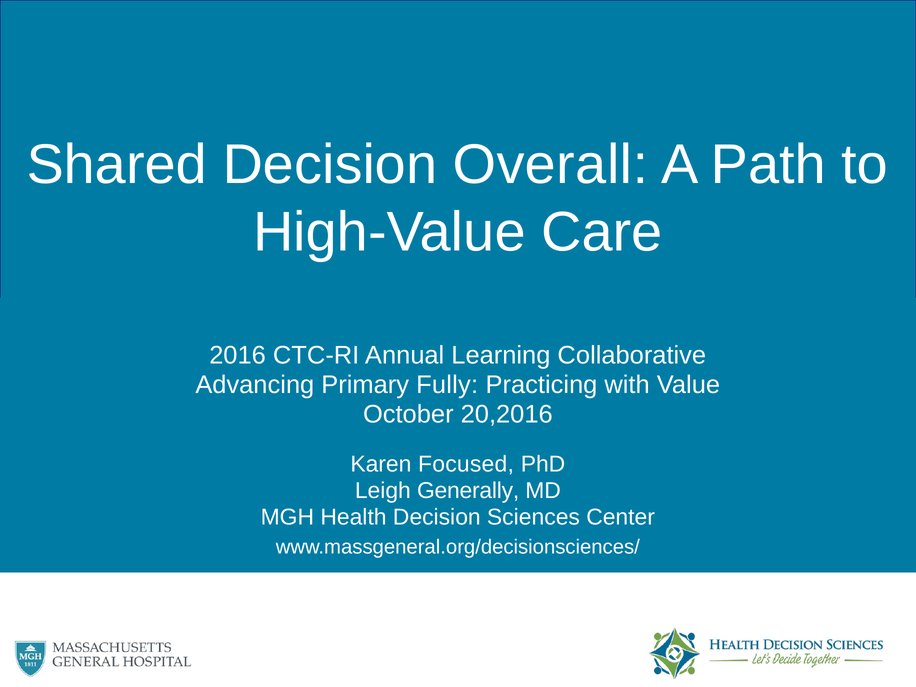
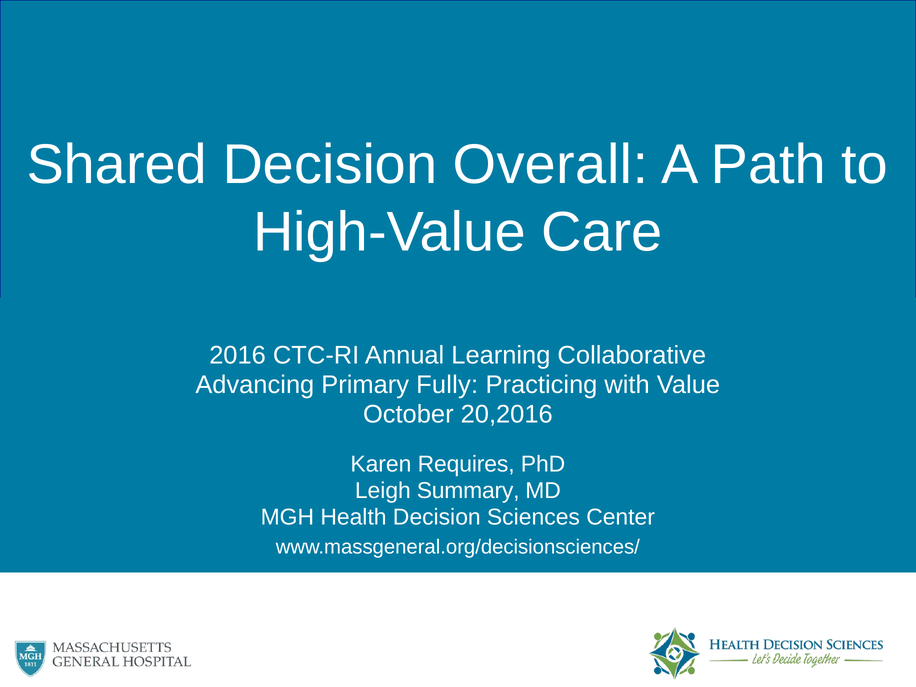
Focused: Focused -> Requires
Generally: Generally -> Summary
